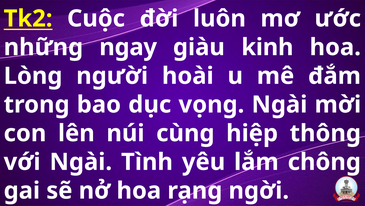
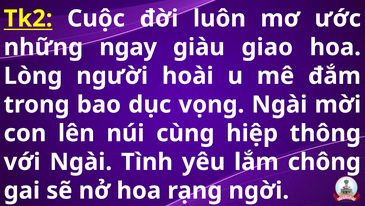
kinh: kinh -> giao
